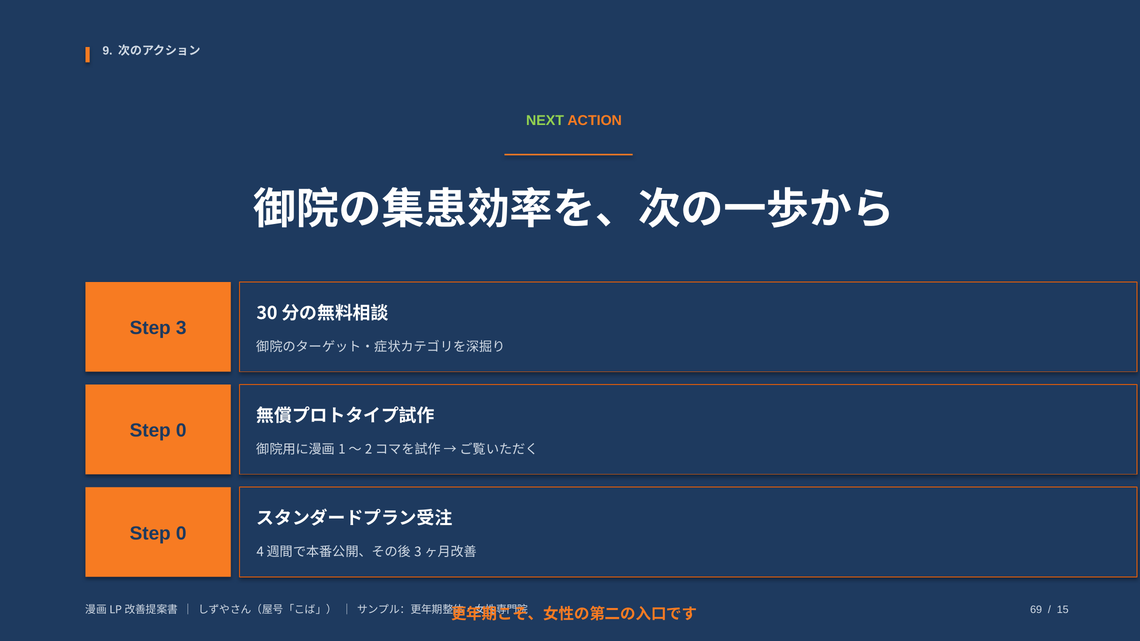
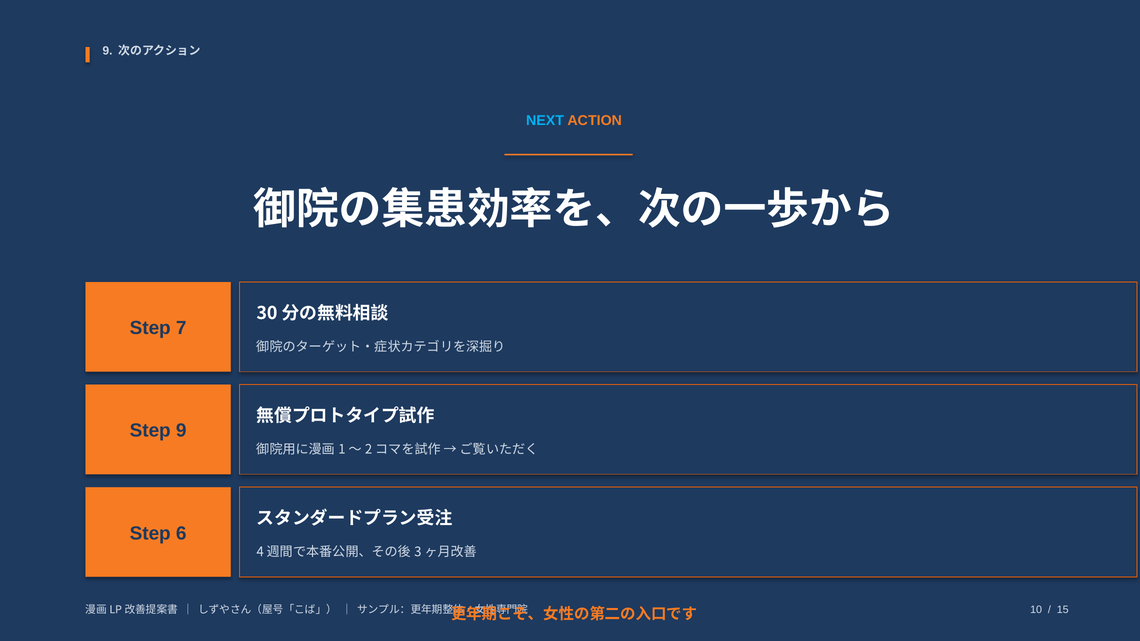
NEXT colour: light green -> light blue
Step 3: 3 -> 7
0 at (181, 431): 0 -> 9
0 at (181, 534): 0 -> 6
69: 69 -> 10
